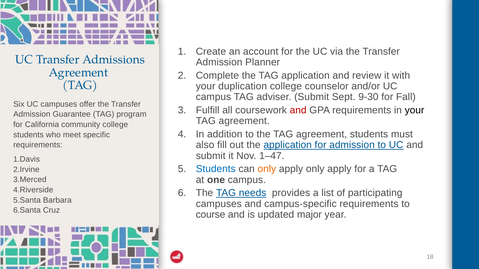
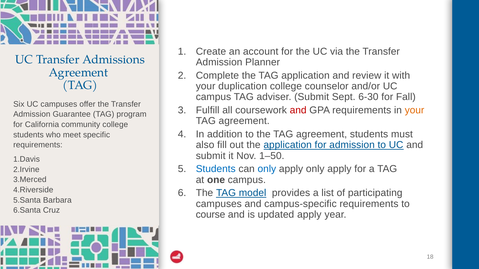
9-30: 9-30 -> 6-30
your at (415, 110) colour: black -> orange
1–47: 1–47 -> 1–50
only at (267, 169) colour: orange -> blue
needs: needs -> model
updated major: major -> apply
